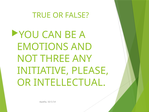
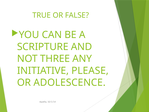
EMOTIONS: EMOTIONS -> SCRIPTURE
INTELLECTUAL: INTELLECTUAL -> ADOLESCENCE
